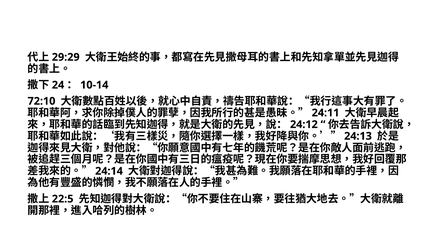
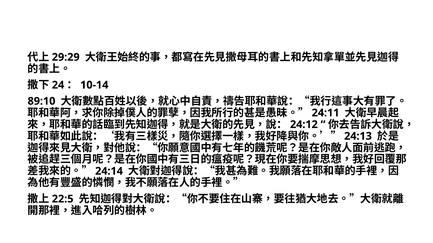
72:10: 72:10 -> 89:10
